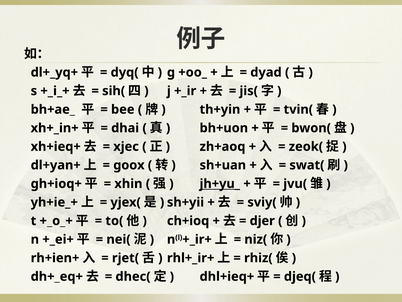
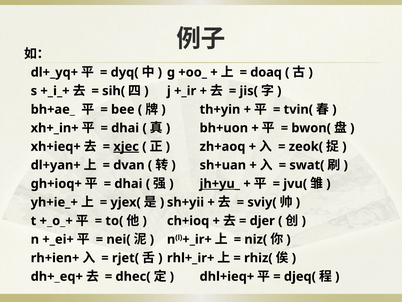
dyad: dyad -> doaq
xjec underline: none -> present
goox: goox -> dvan
xhin at (128, 183): xhin -> dhai
